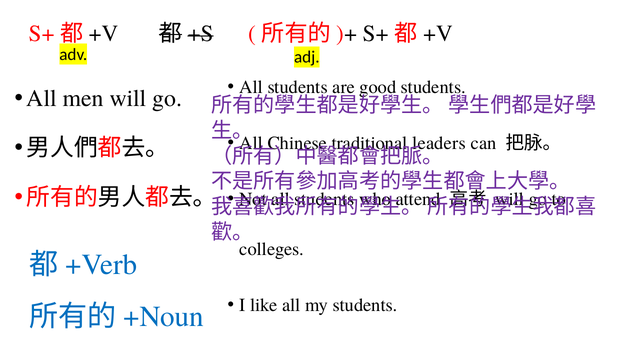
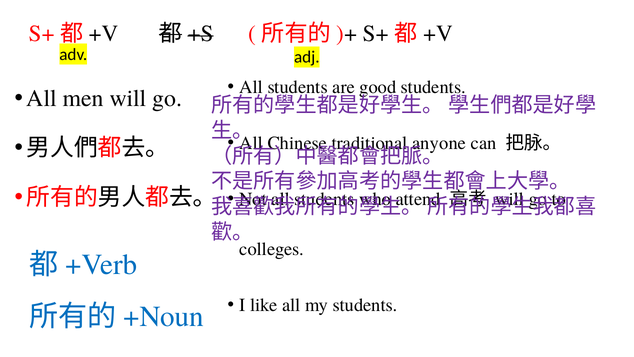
leaders: leaders -> anyone
